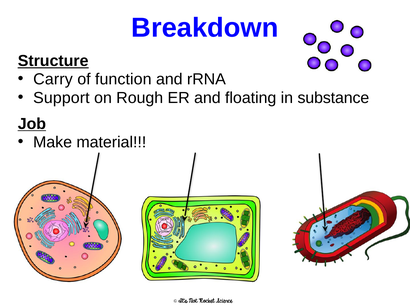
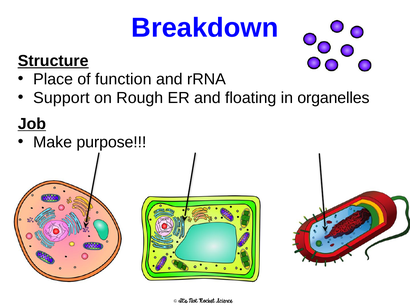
Carry: Carry -> Place
substance: substance -> organelles
material: material -> purpose
